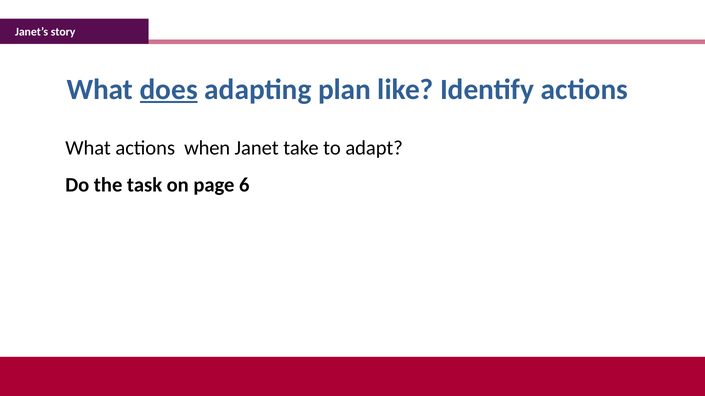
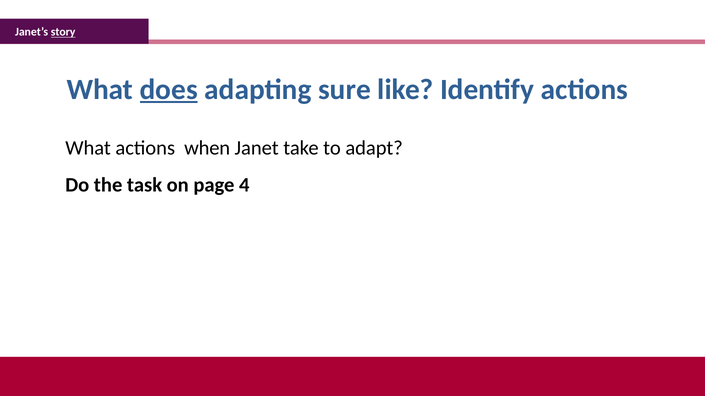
story underline: none -> present
plan: plan -> sure
6: 6 -> 4
